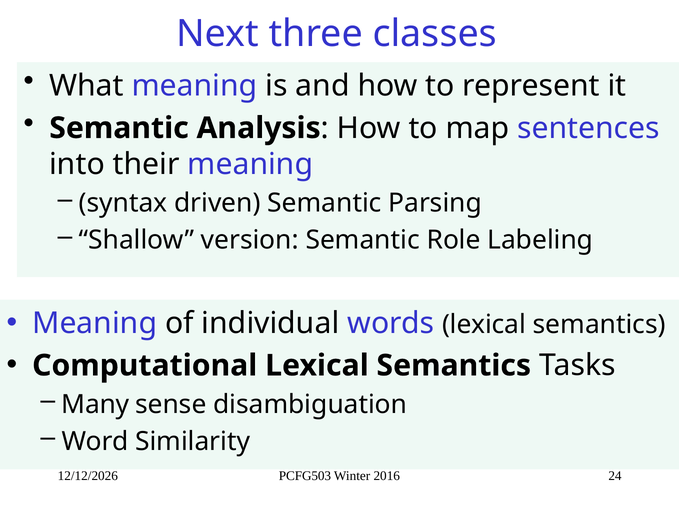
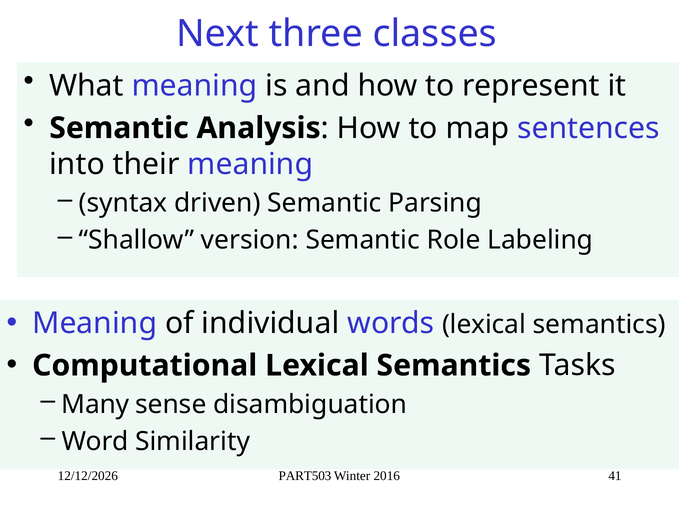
PCFG503: PCFG503 -> PART503
24: 24 -> 41
